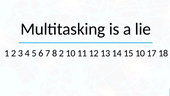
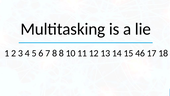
8 2: 2 -> 8
15 10: 10 -> 46
